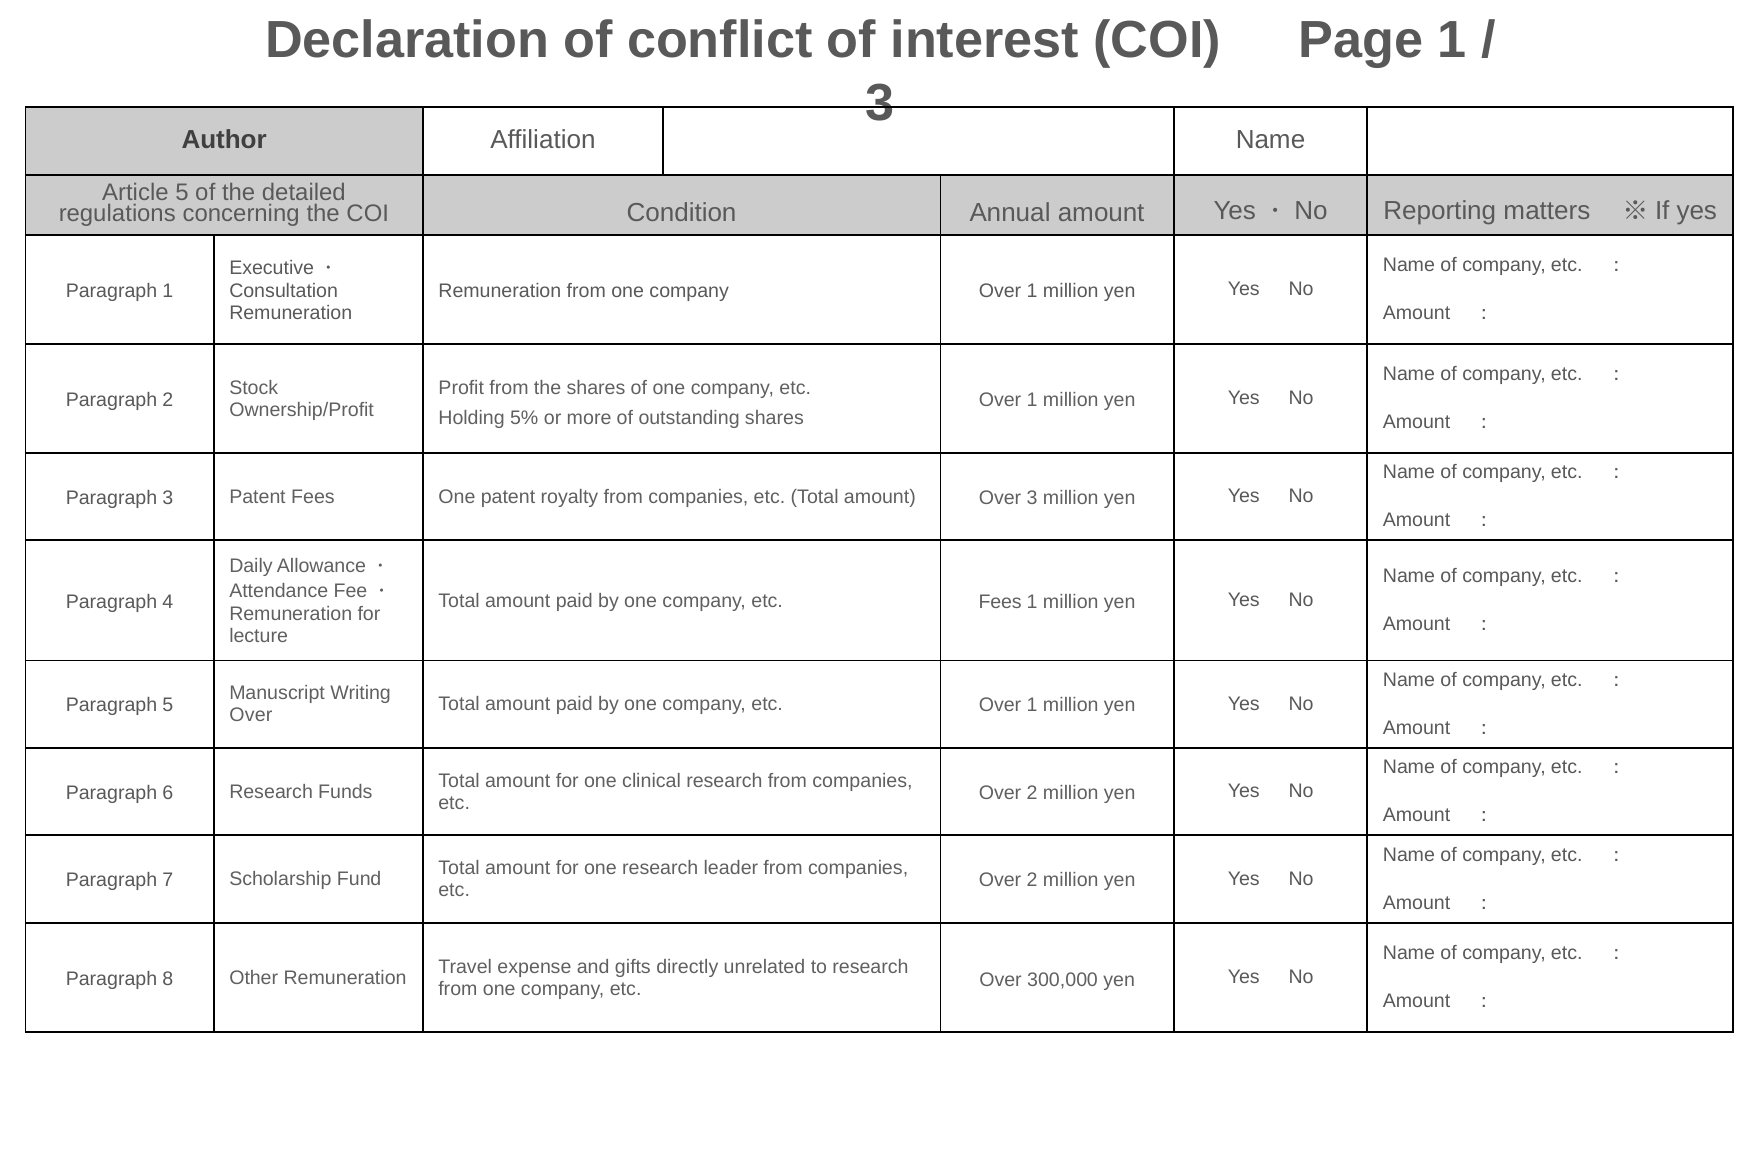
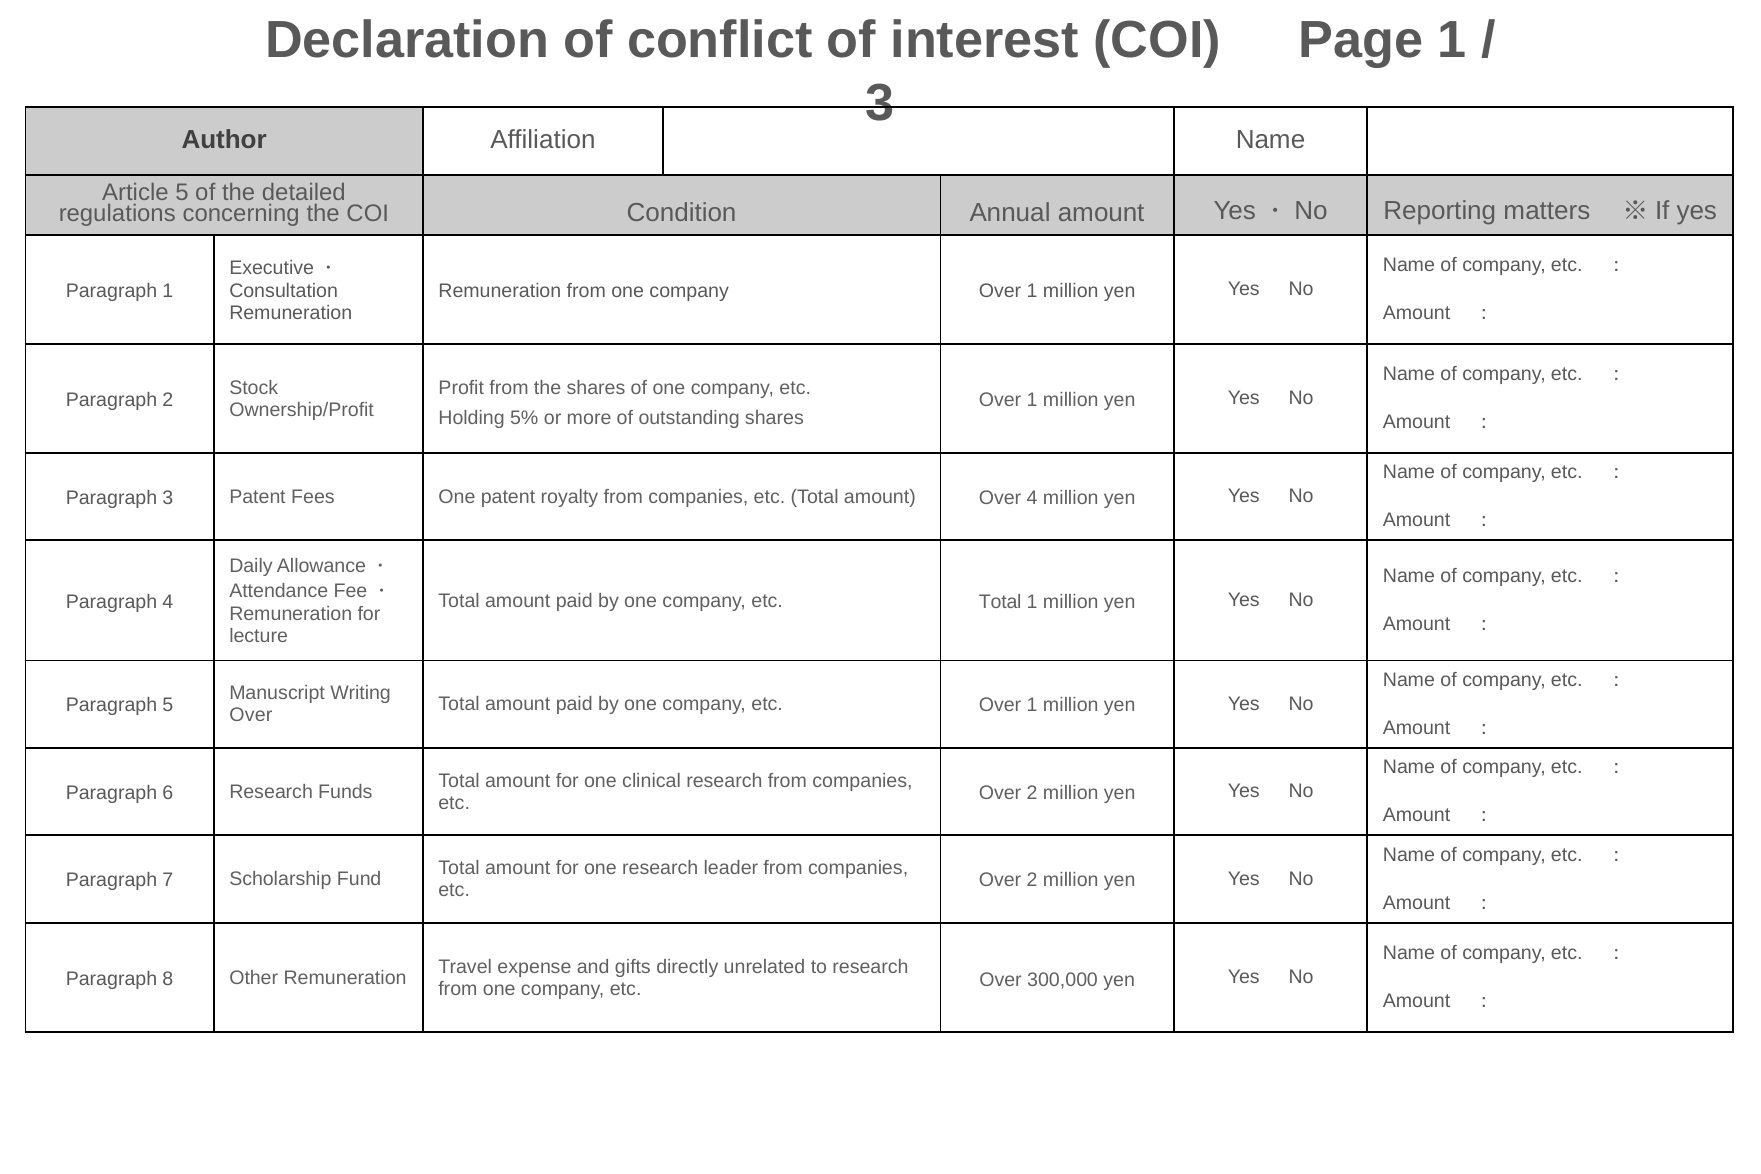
Over 3: 3 -> 4
company etc Fees: Fees -> Total
